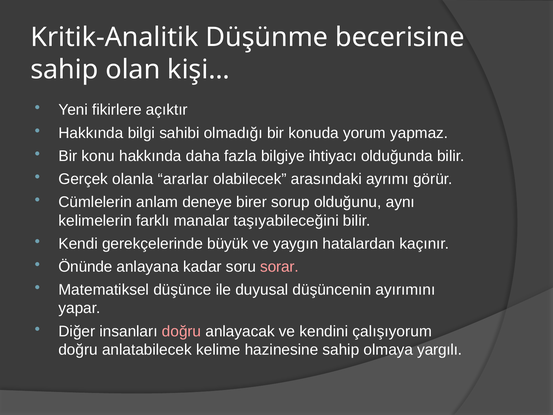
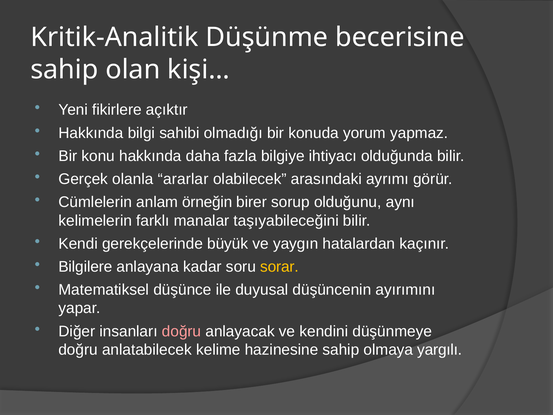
deneye: deneye -> örneğin
Önünde: Önünde -> Bilgilere
sorar colour: pink -> yellow
çalışıyorum: çalışıyorum -> düşünmeye
